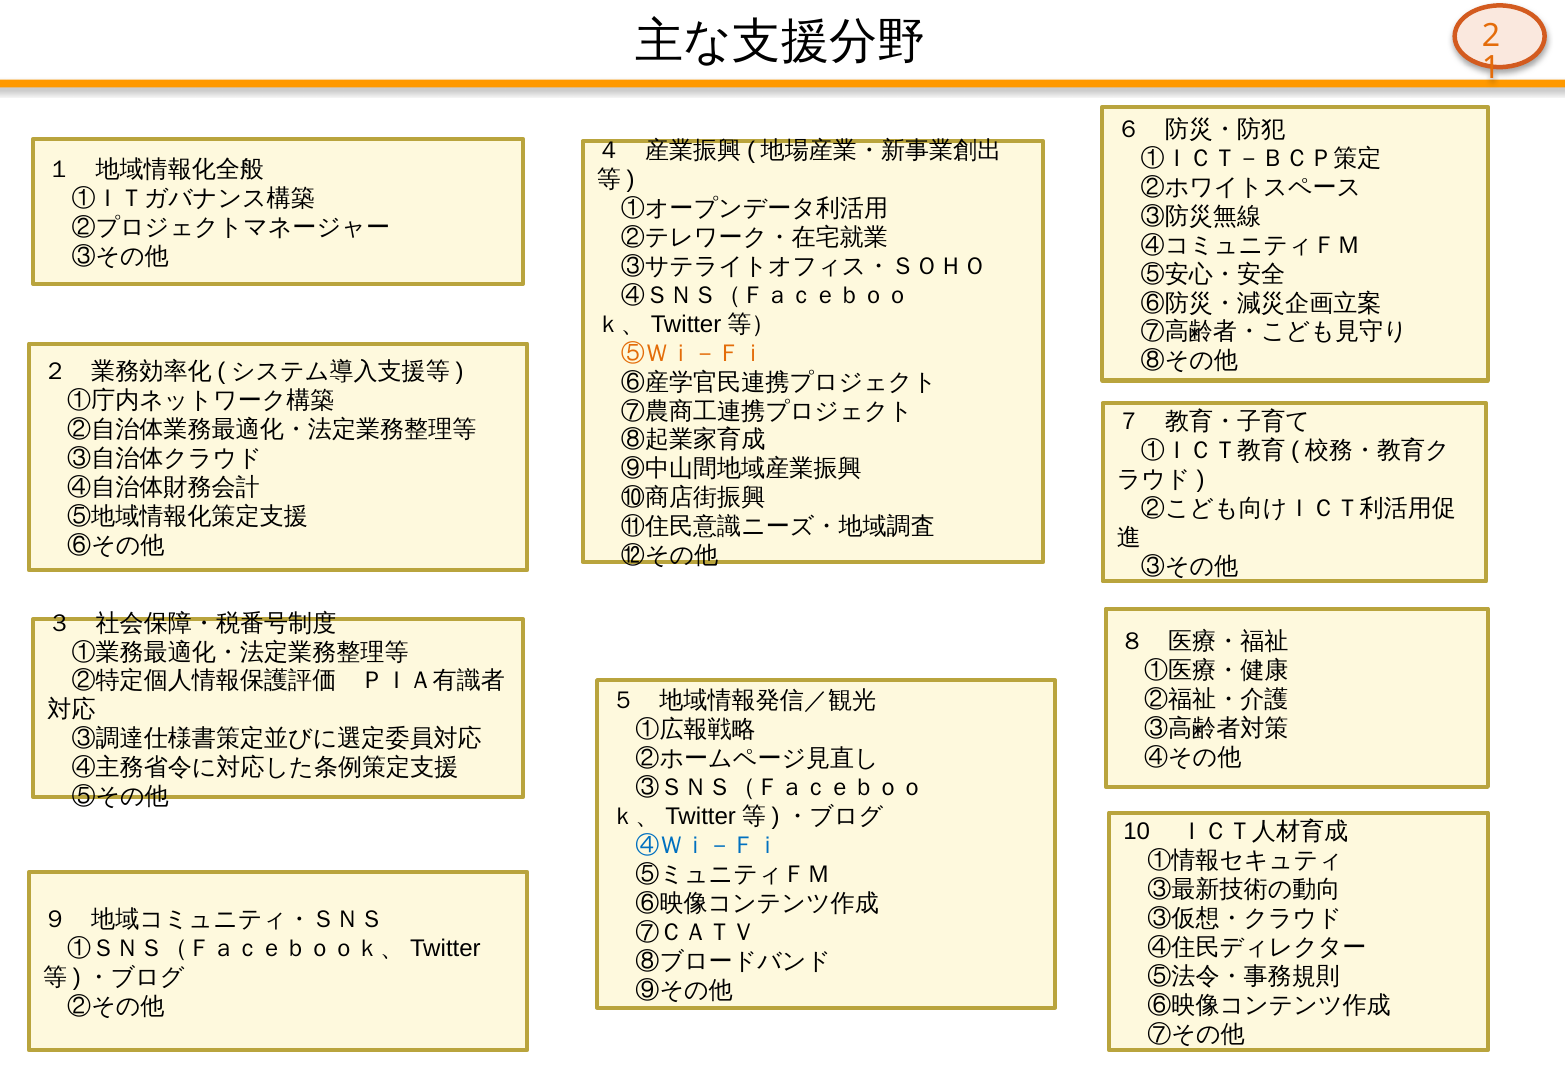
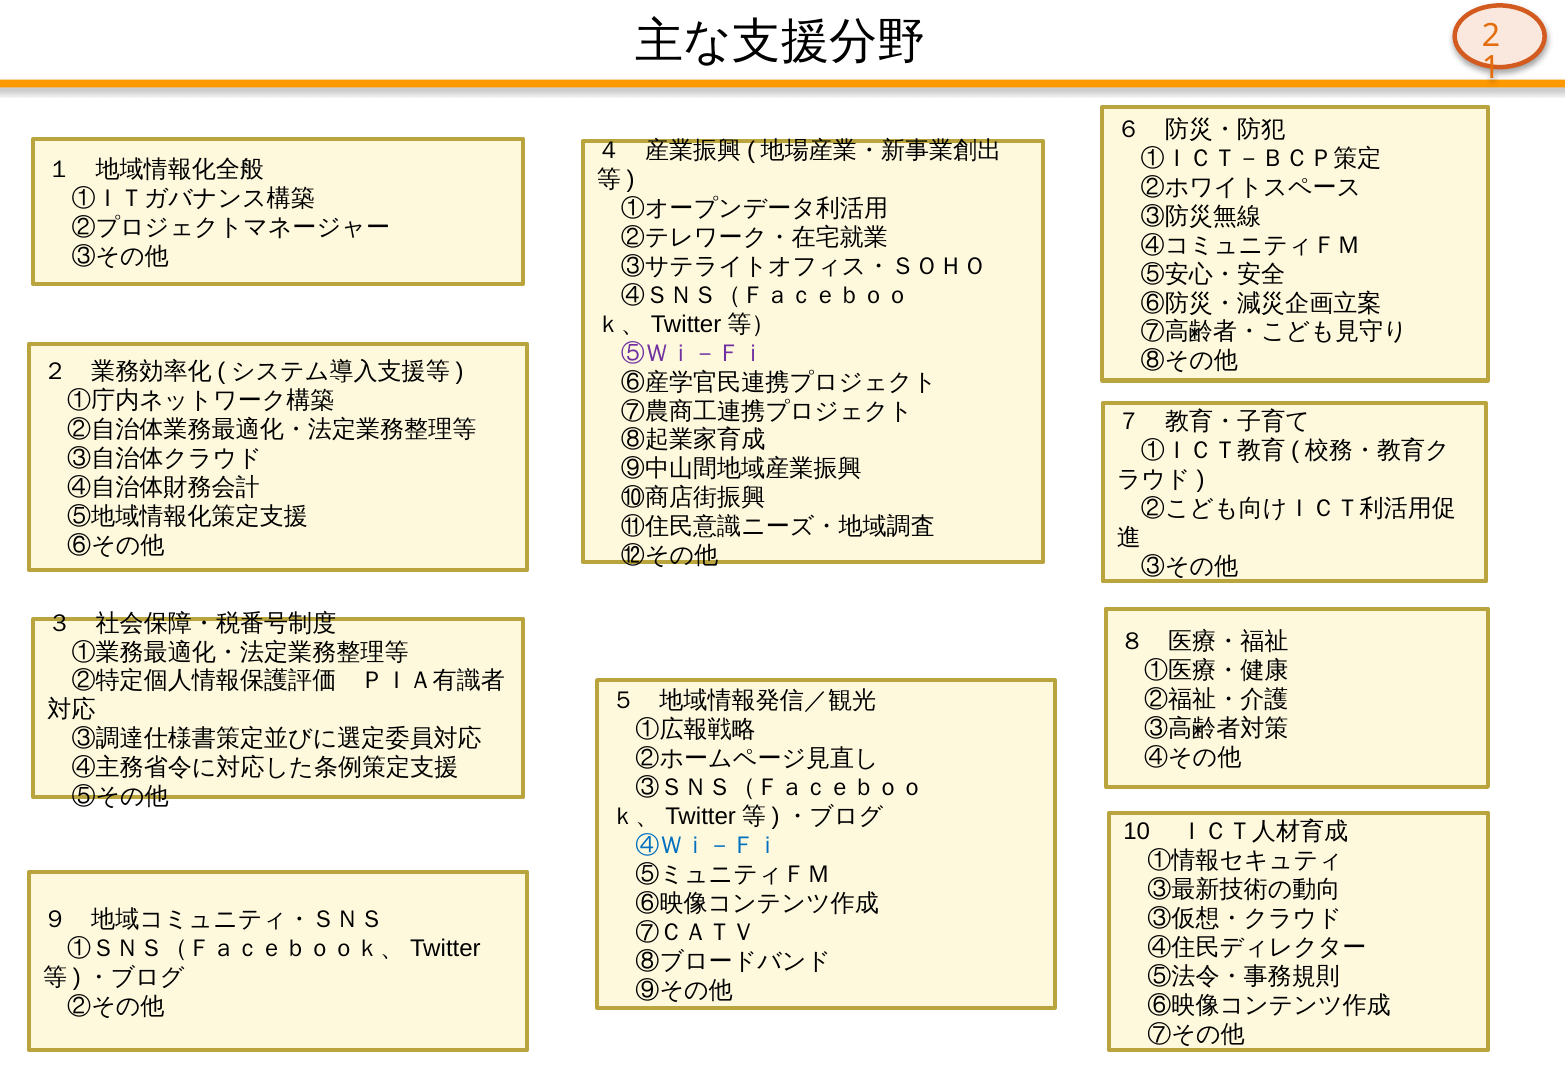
⑤Ｗｉ－Ｆｉ colour: orange -> purple
